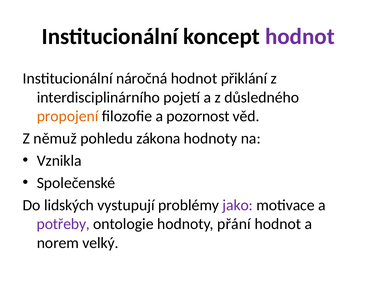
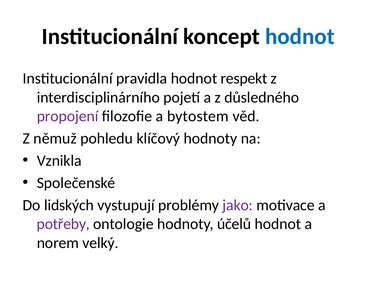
hodnot at (300, 36) colour: purple -> blue
náročná: náročná -> pravidla
přiklání: přiklání -> respekt
propojení colour: orange -> purple
pozornost: pozornost -> bytostem
zákona: zákona -> klíčový
přání: přání -> účelů
